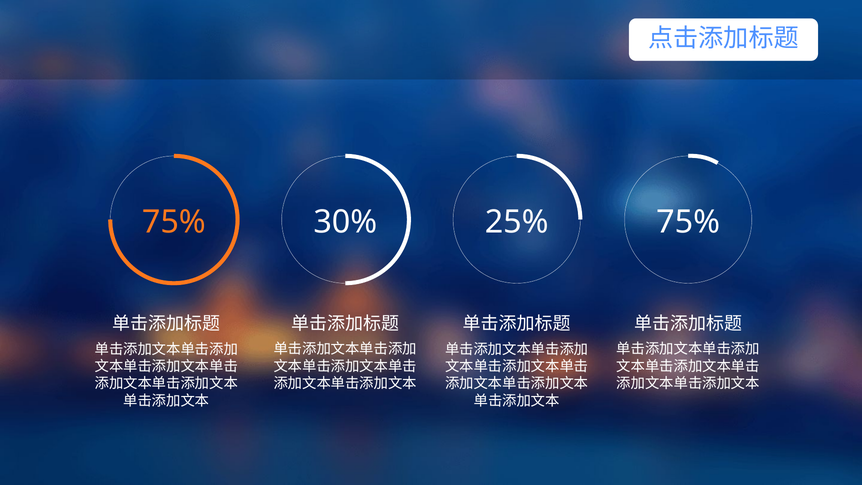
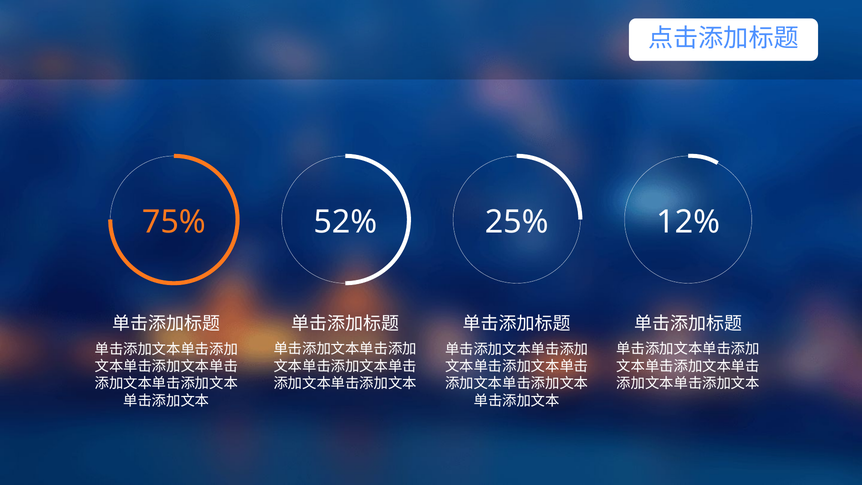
30%: 30% -> 52%
75% at (688, 222): 75% -> 12%
